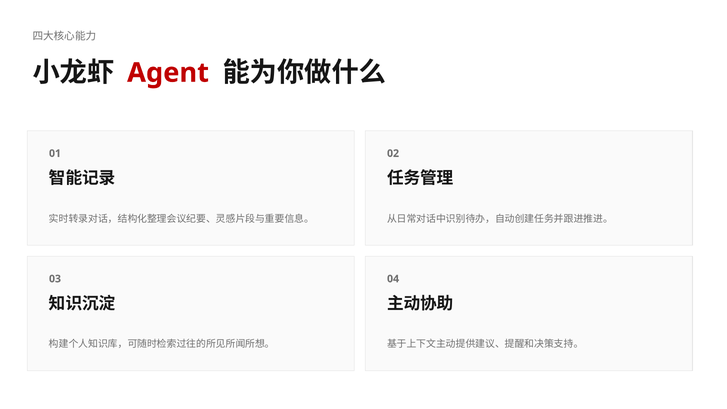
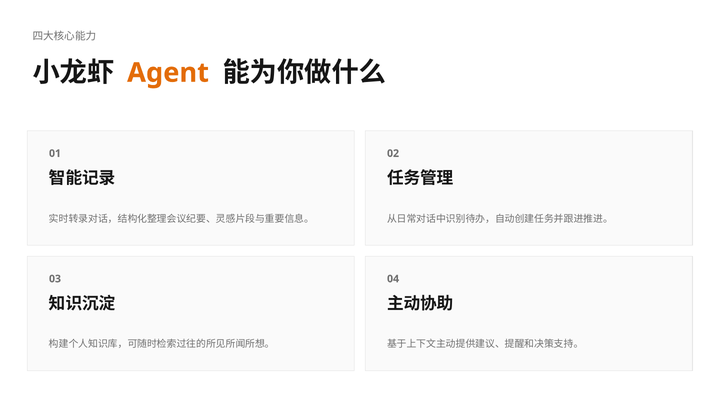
Agent colour: red -> orange
